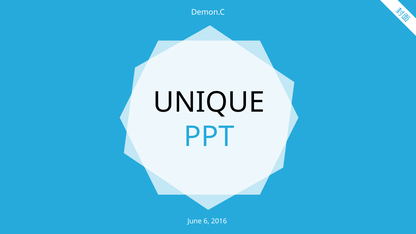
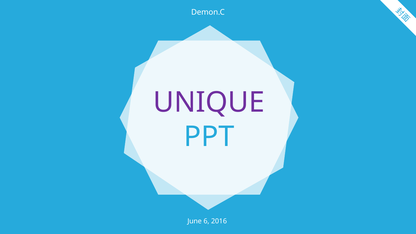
UNIQUE colour: black -> purple
